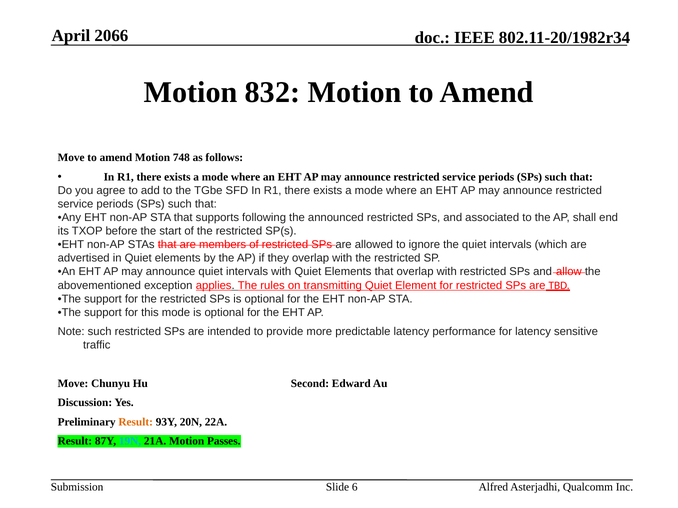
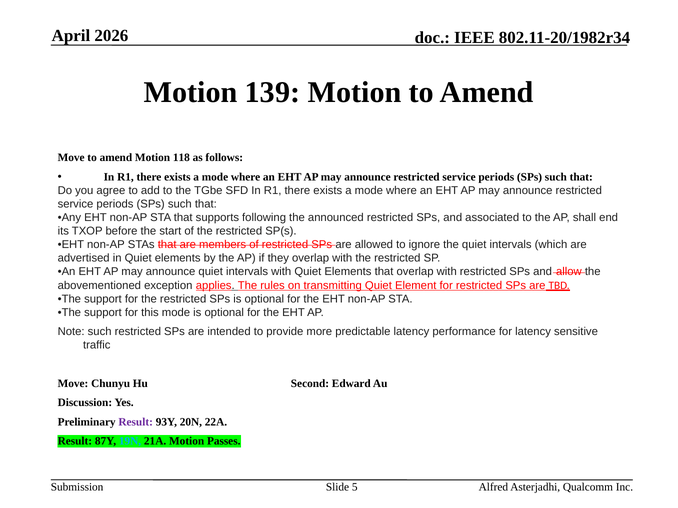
2066: 2066 -> 2026
832: 832 -> 139
748: 748 -> 118
Result at (136, 422) colour: orange -> purple
6: 6 -> 5
